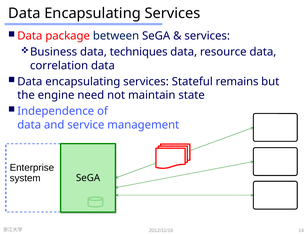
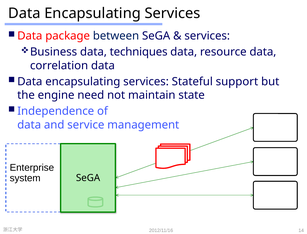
remains: remains -> support
